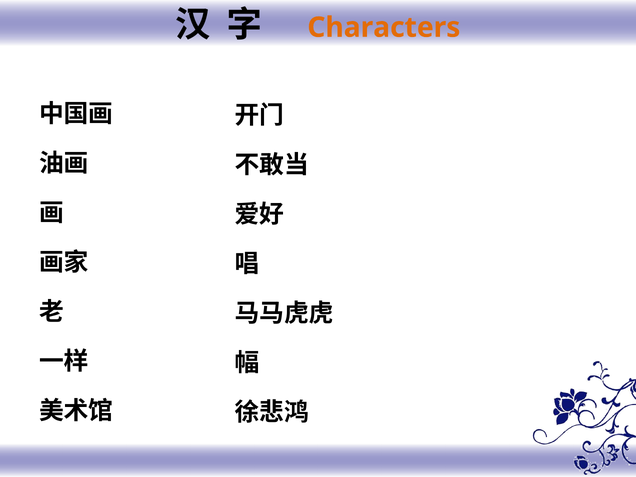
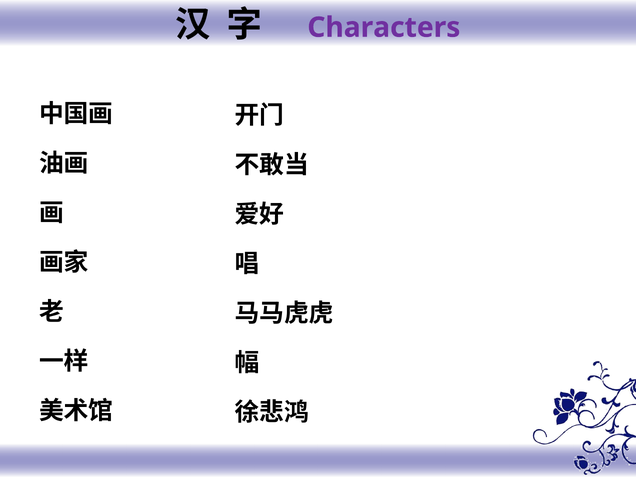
Characters colour: orange -> purple
